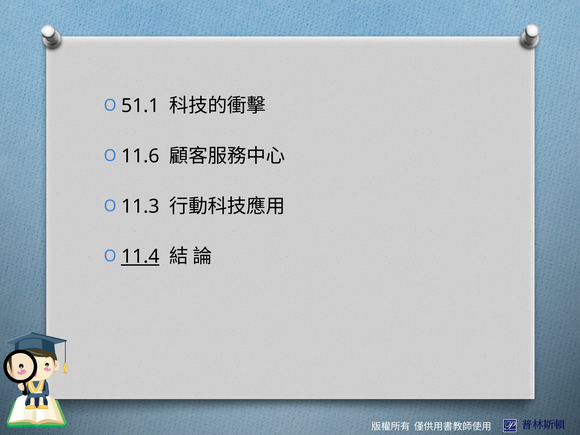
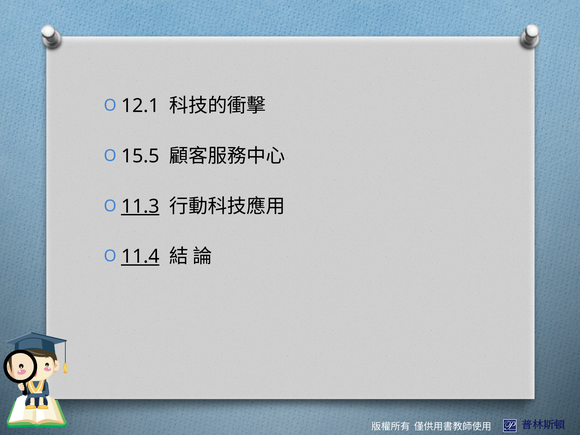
51.1: 51.1 -> 12.1
11.6: 11.6 -> 15.5
11.3 underline: none -> present
